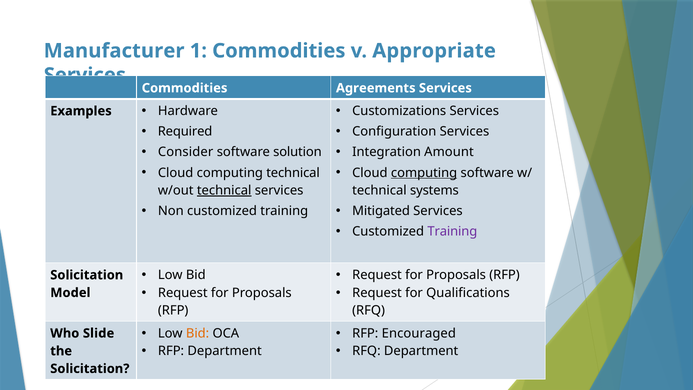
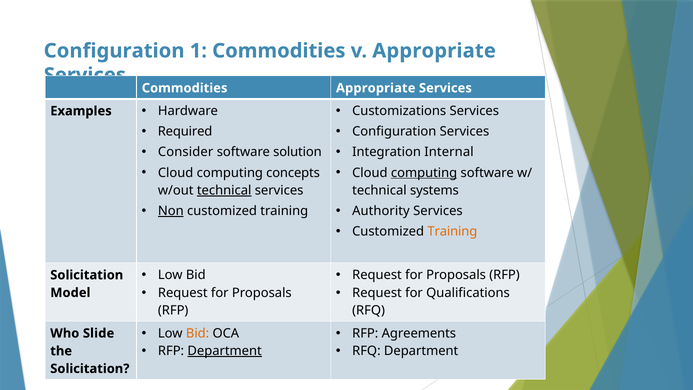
Manufacturer at (114, 51): Manufacturer -> Configuration
Commodities Agreements: Agreements -> Appropriate
Amount: Amount -> Internal
computing technical: technical -> concepts
Non underline: none -> present
Mitigated: Mitigated -> Authority
Training at (452, 231) colour: purple -> orange
Encouraged: Encouraged -> Agreements
Department at (225, 351) underline: none -> present
